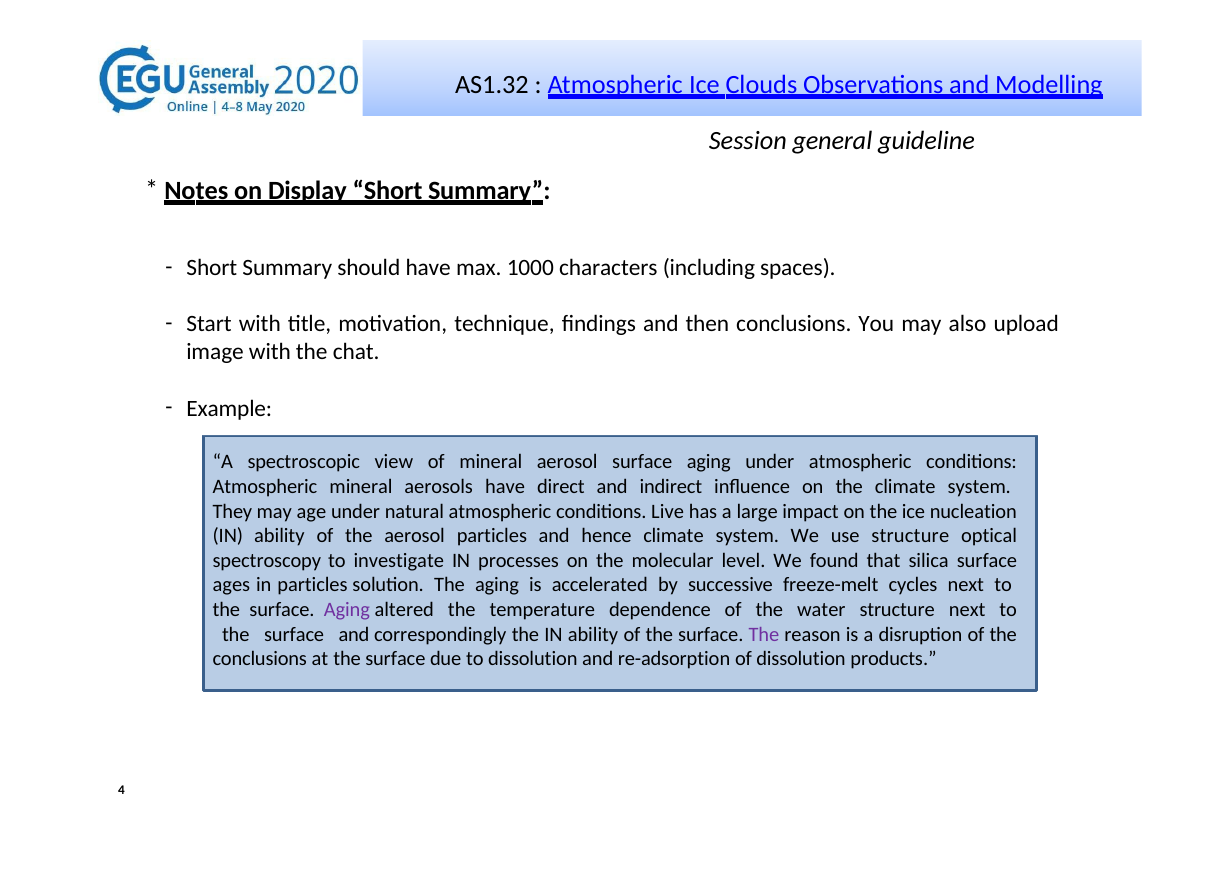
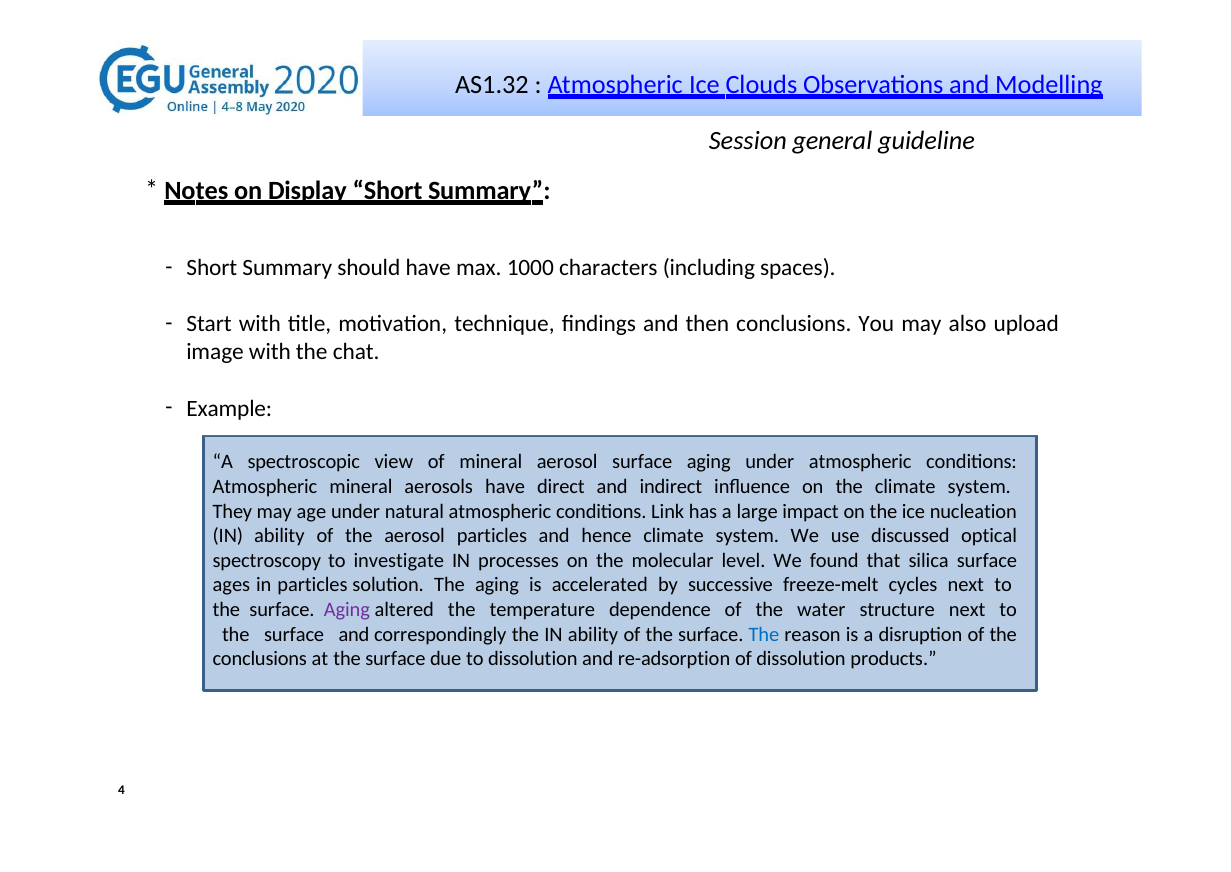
Live: Live -> Link
use structure: structure -> discussed
The at (764, 634) colour: purple -> blue
